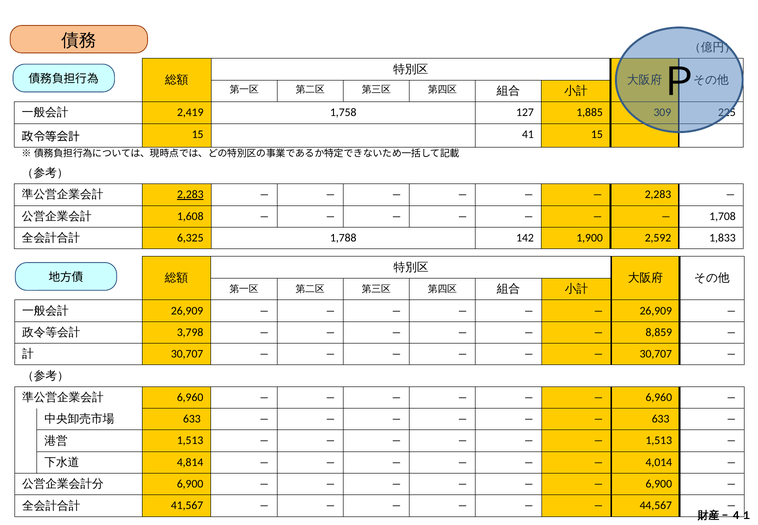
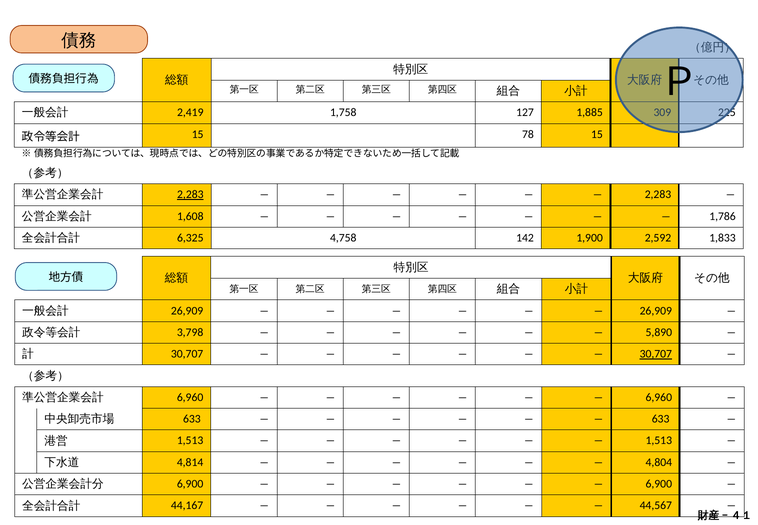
41: 41 -> 78
1,708: 1,708 -> 1,786
1,788: 1,788 -> 4,758
8,859: 8,859 -> 5,890
30,707 at (656, 354) underline: none -> present
4,014: 4,014 -> 4,804
41,567: 41,567 -> 44,167
